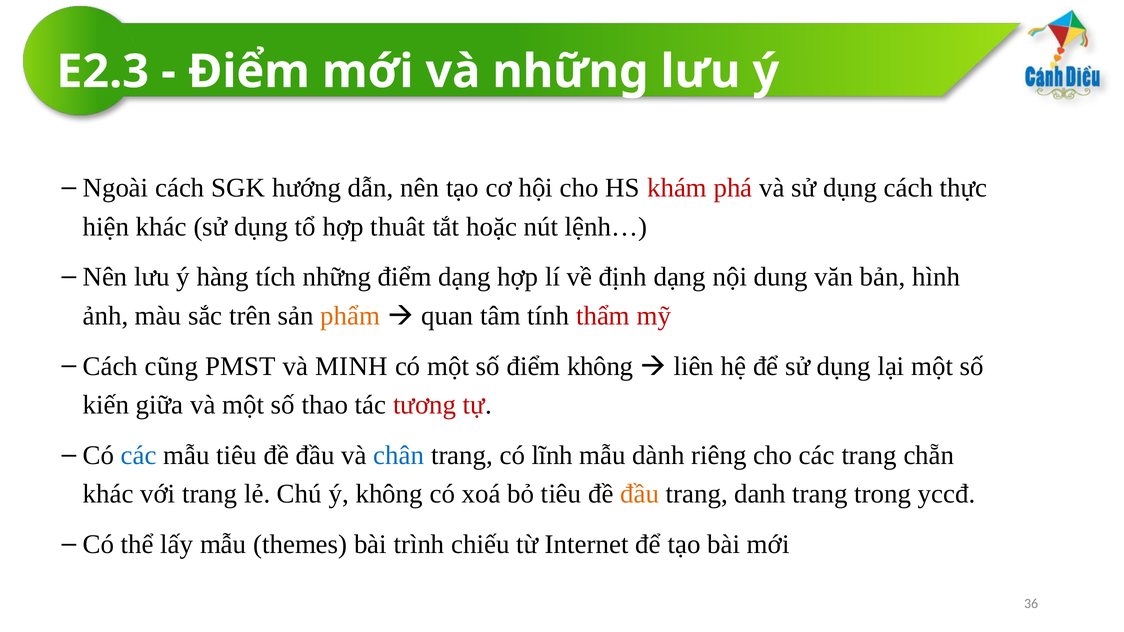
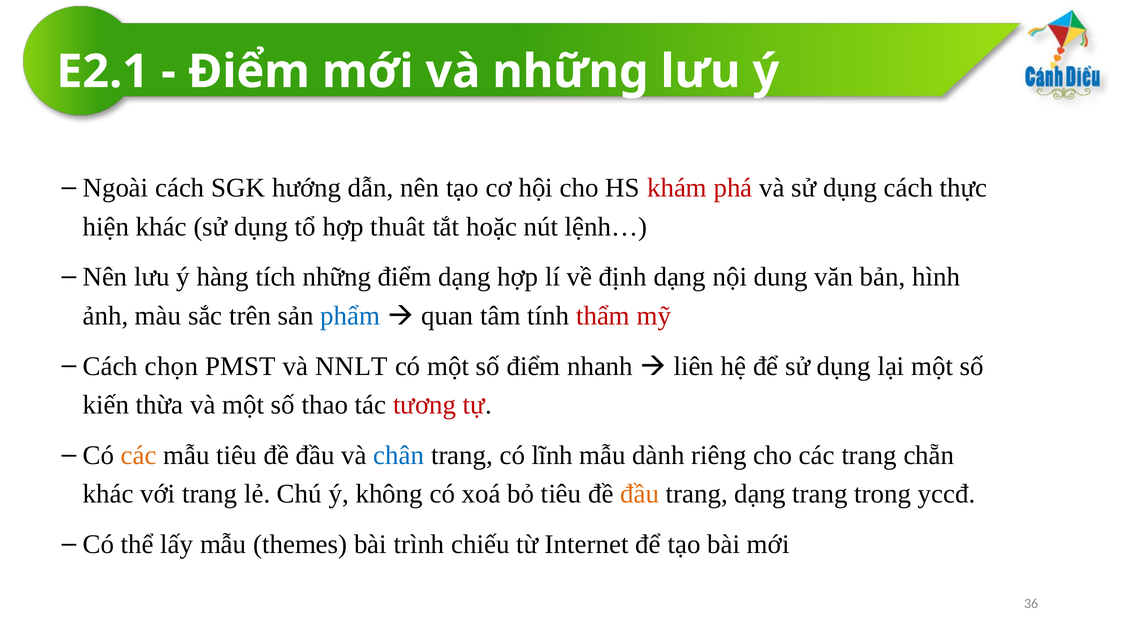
E2.3: E2.3 -> E2.1
phẩm colour: orange -> blue
cũng: cũng -> chọn
MINH: MINH -> NNLT
điểm không: không -> nhanh
giữa: giữa -> thừa
các at (139, 456) colour: blue -> orange
trang danh: danh -> dạng
